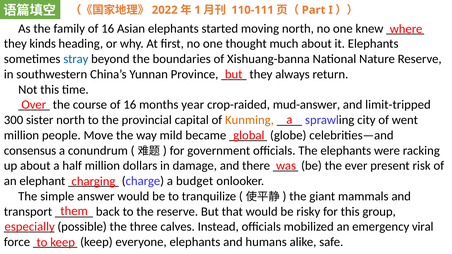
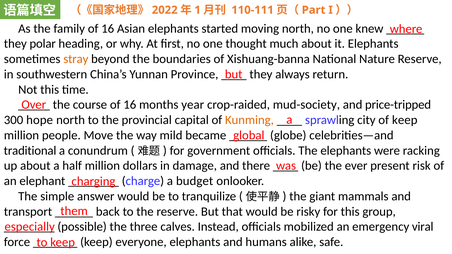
kinds: kinds -> polar
stray colour: blue -> orange
mud-answer: mud-answer -> mud-society
limit-tripped: limit-tripped -> price-tripped
sister: sister -> hope
of went: went -> keep
consensus: consensus -> traditional
